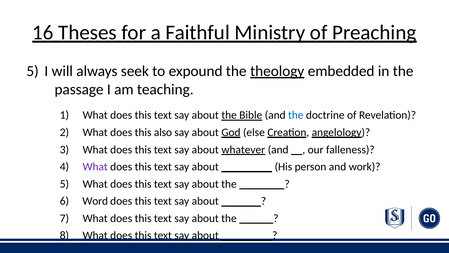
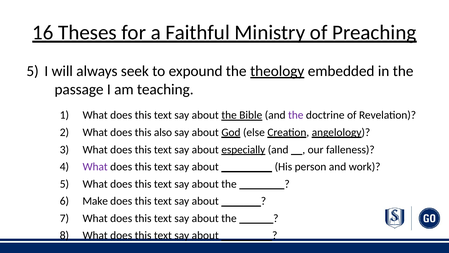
the at (296, 115) colour: blue -> purple
whatever: whatever -> especially
Word: Word -> Make
